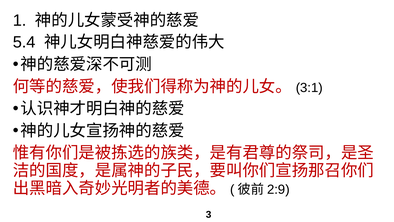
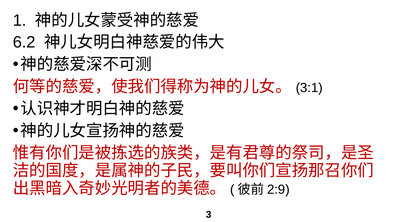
5.4: 5.4 -> 6.2
